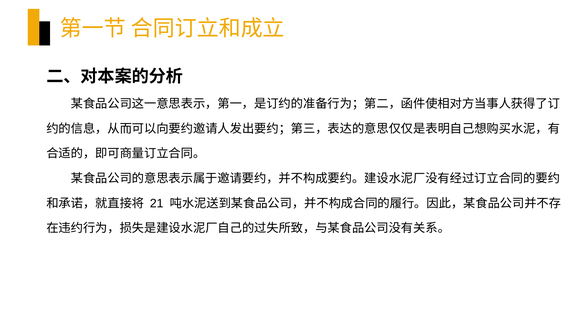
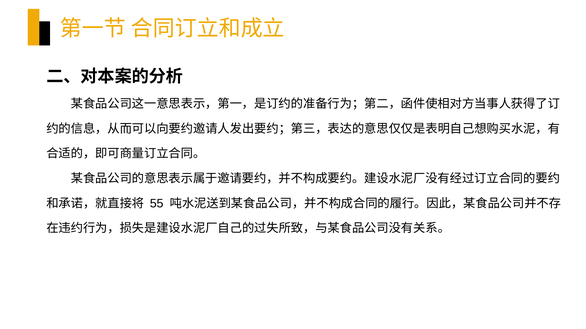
21: 21 -> 55
